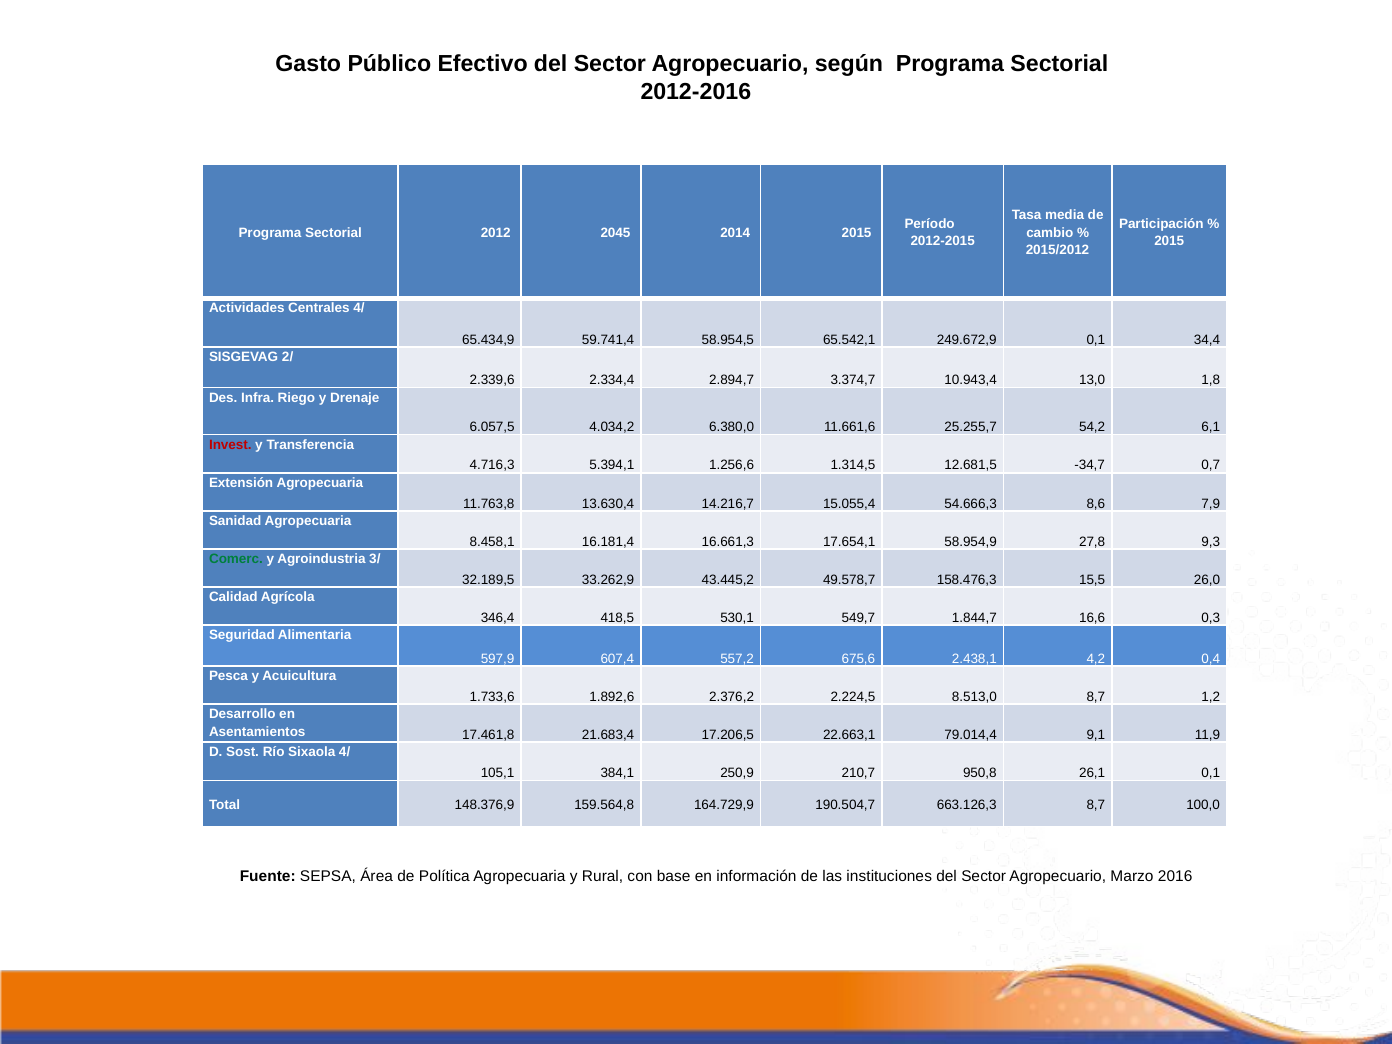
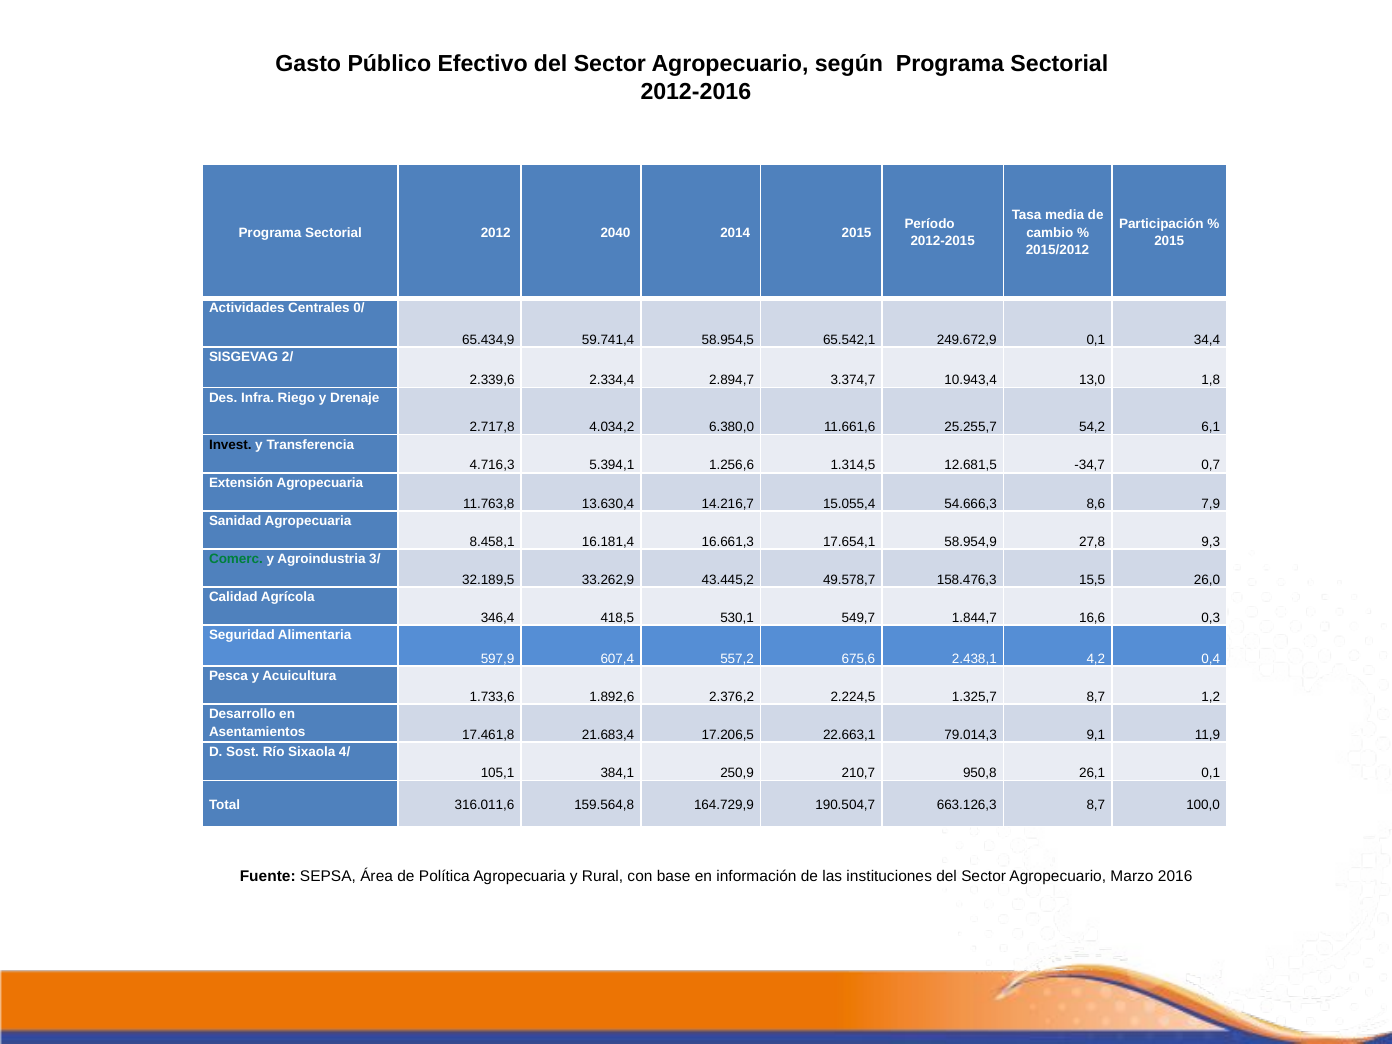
2045: 2045 -> 2040
Centrales 4/: 4/ -> 0/
6.057,5: 6.057,5 -> 2.717,8
Invest colour: red -> black
8.513,0: 8.513,0 -> 1.325,7
79.014,4: 79.014,4 -> 79.014,3
148.376,9: 148.376,9 -> 316.011,6
